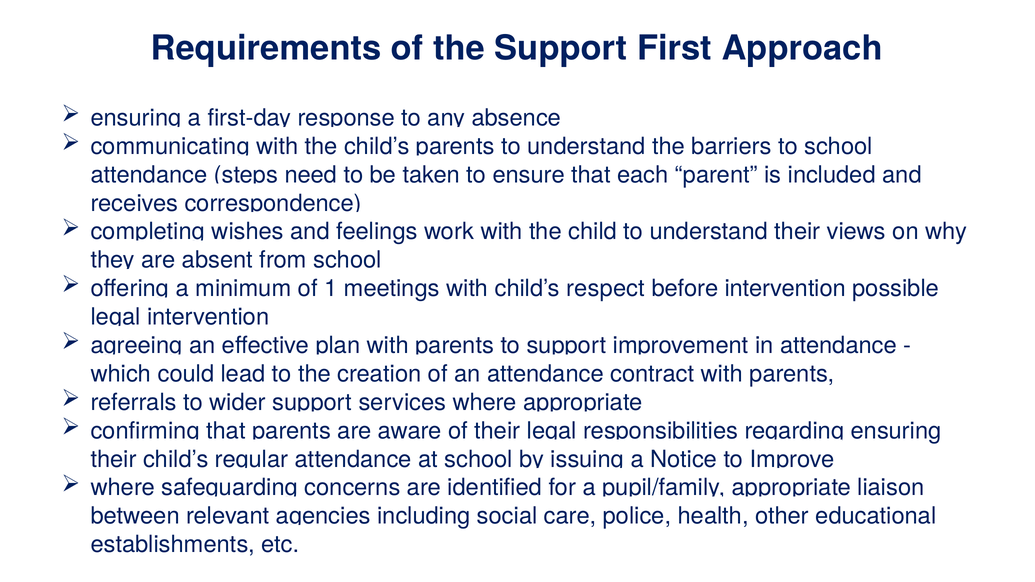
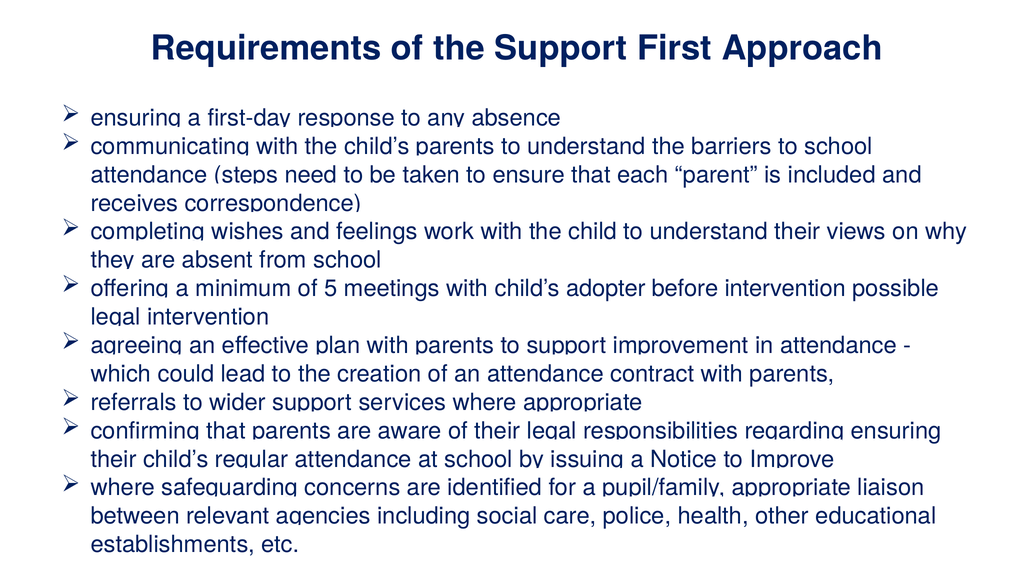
1: 1 -> 5
respect: respect -> adopter
